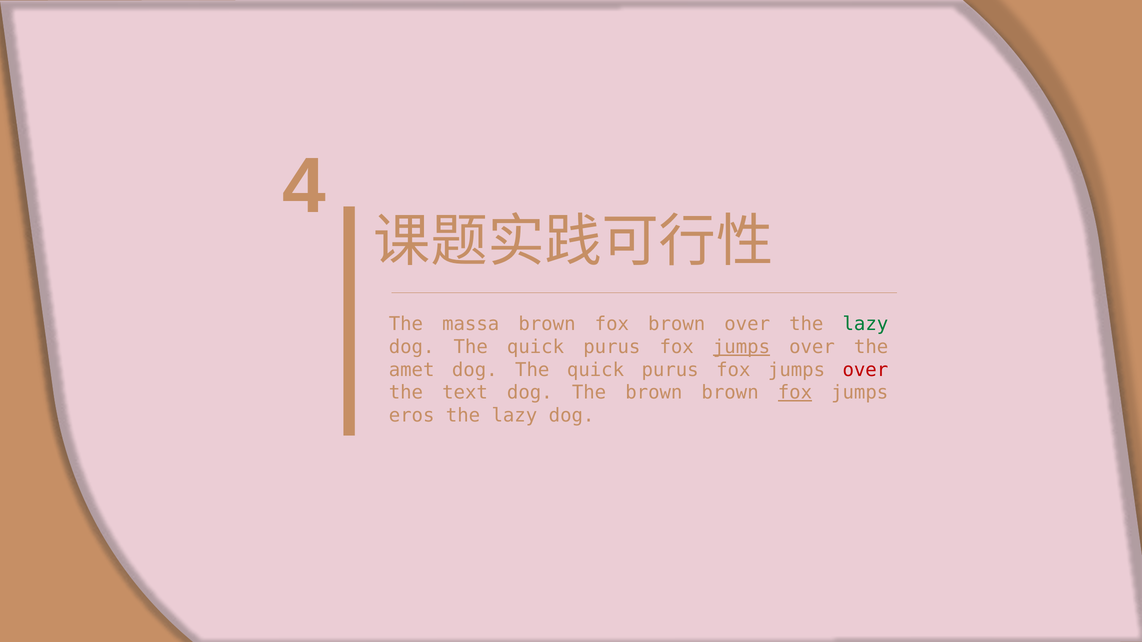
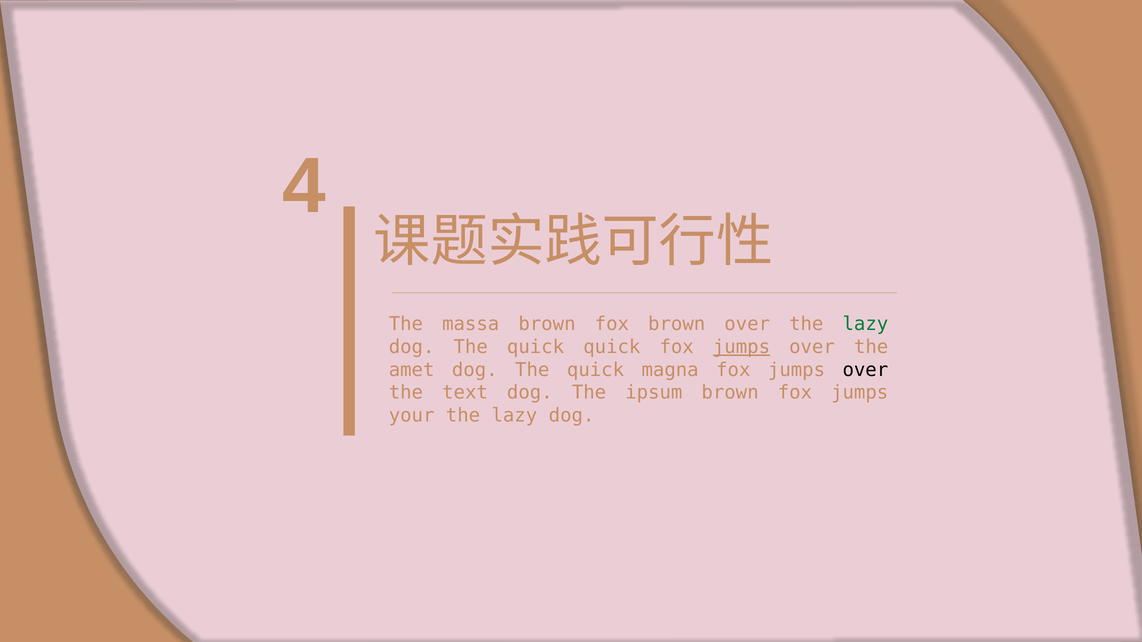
purus at (612, 347): purus -> quick
purus at (670, 370): purus -> magna
over at (865, 370) colour: red -> black
The brown: brown -> ipsum
fox at (795, 393) underline: present -> none
eros: eros -> your
